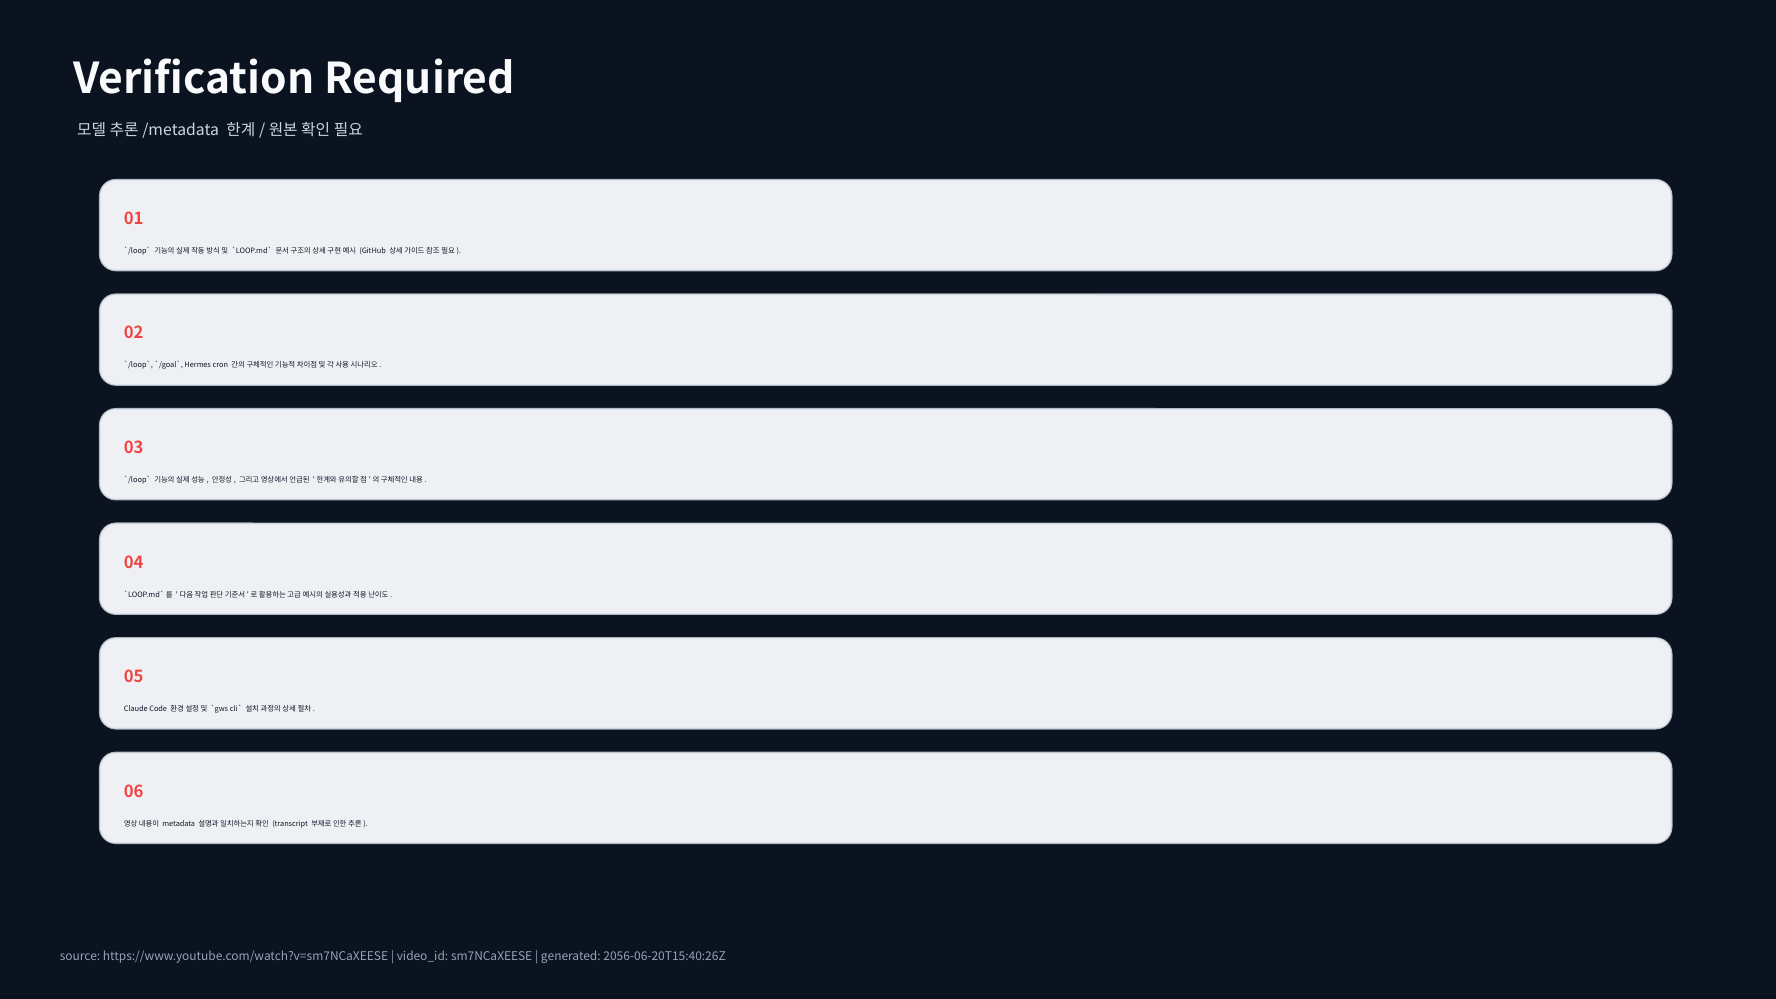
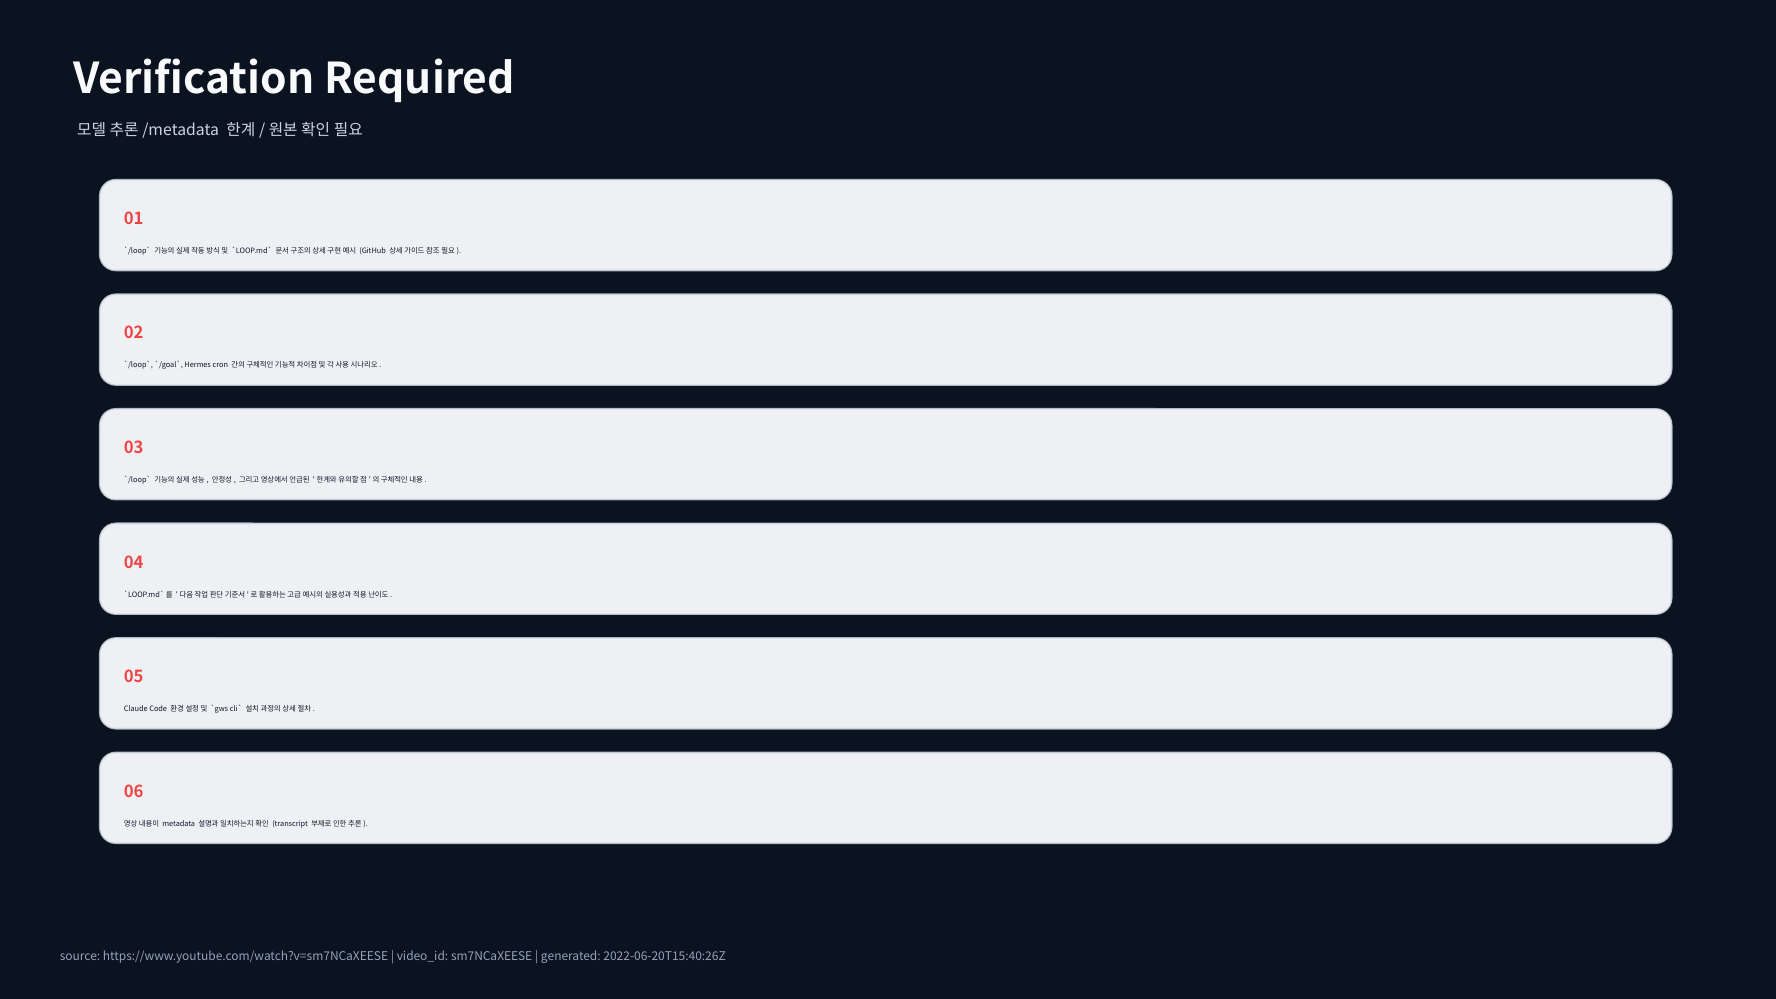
2056-06-20T15:40:26Z: 2056-06-20T15:40:26Z -> 2022-06-20T15:40:26Z
